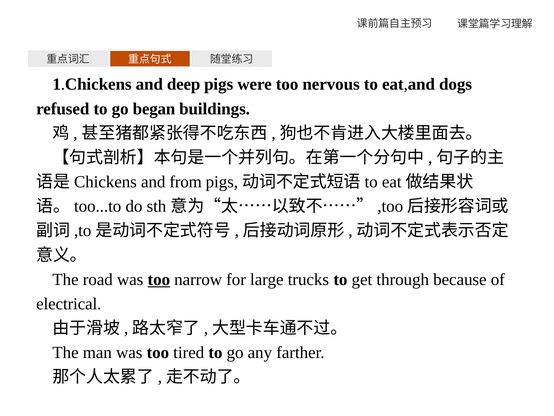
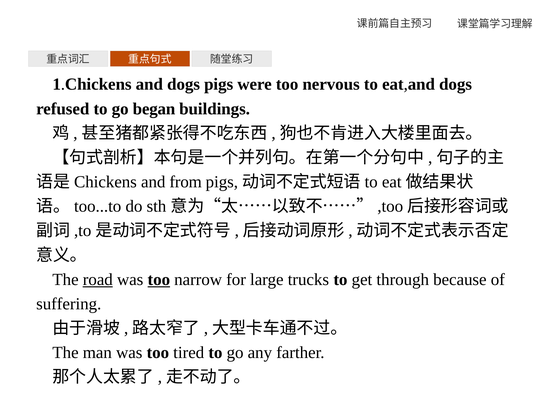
and deep: deep -> dogs
road underline: none -> present
electrical: electrical -> suffering
